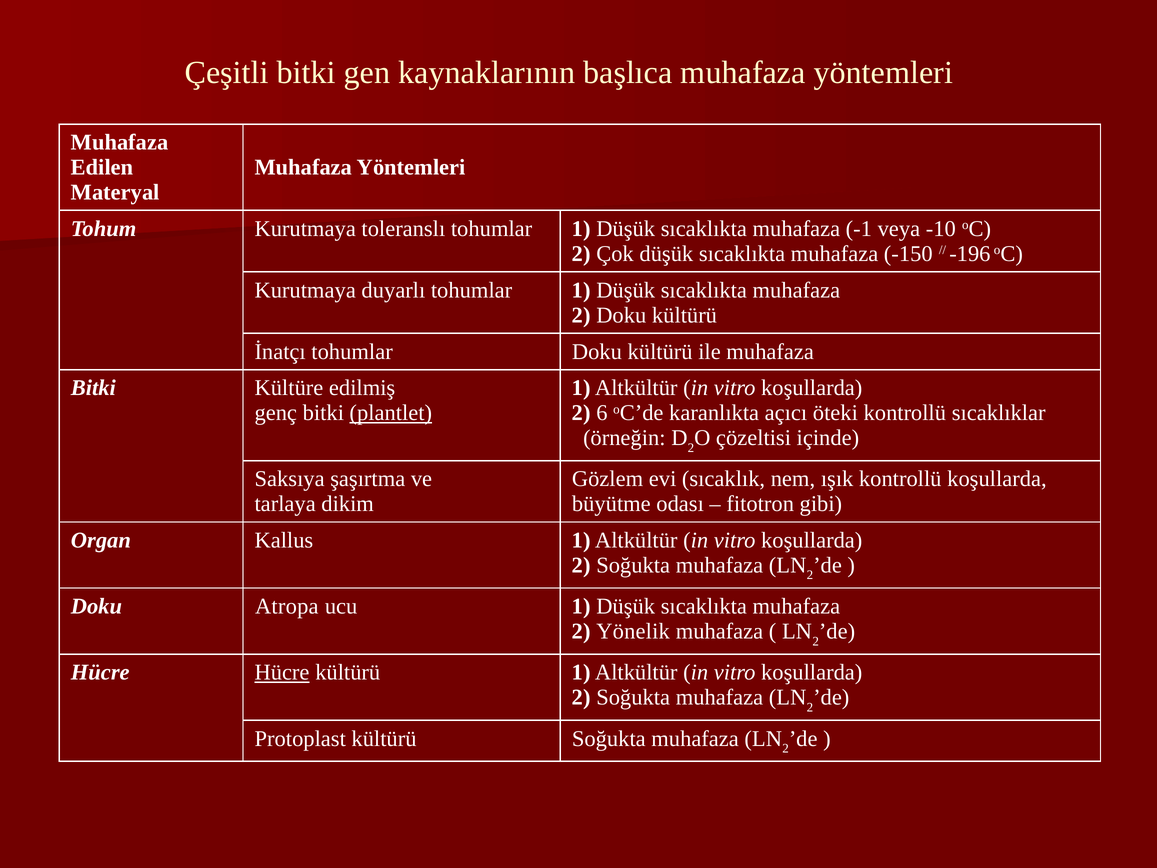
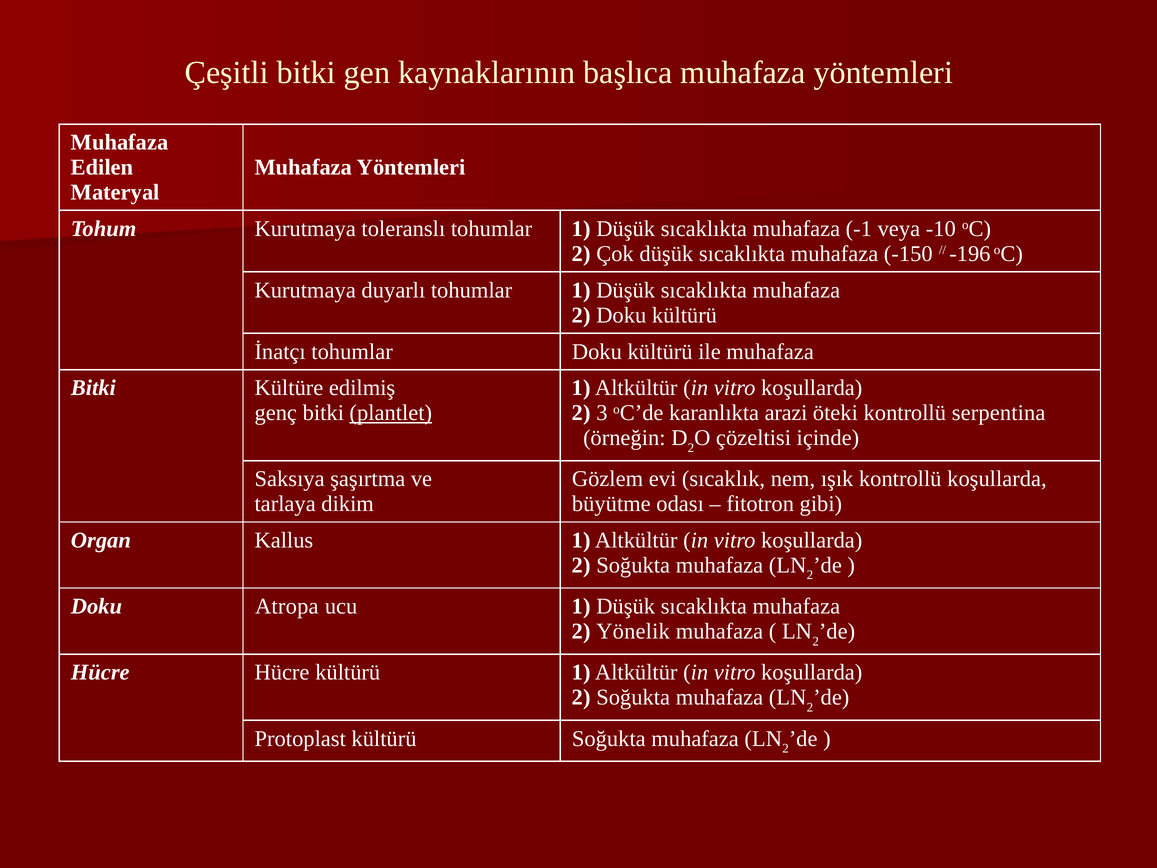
6: 6 -> 3
açıcı: açıcı -> arazi
sıcaklıklar: sıcaklıklar -> serpentina
Hücre at (282, 672) underline: present -> none
